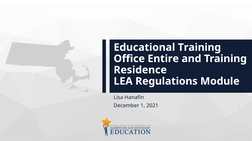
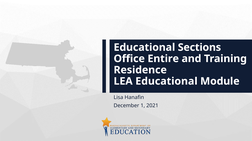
Educational Training: Training -> Sections
LEA Regulations: Regulations -> Educational
